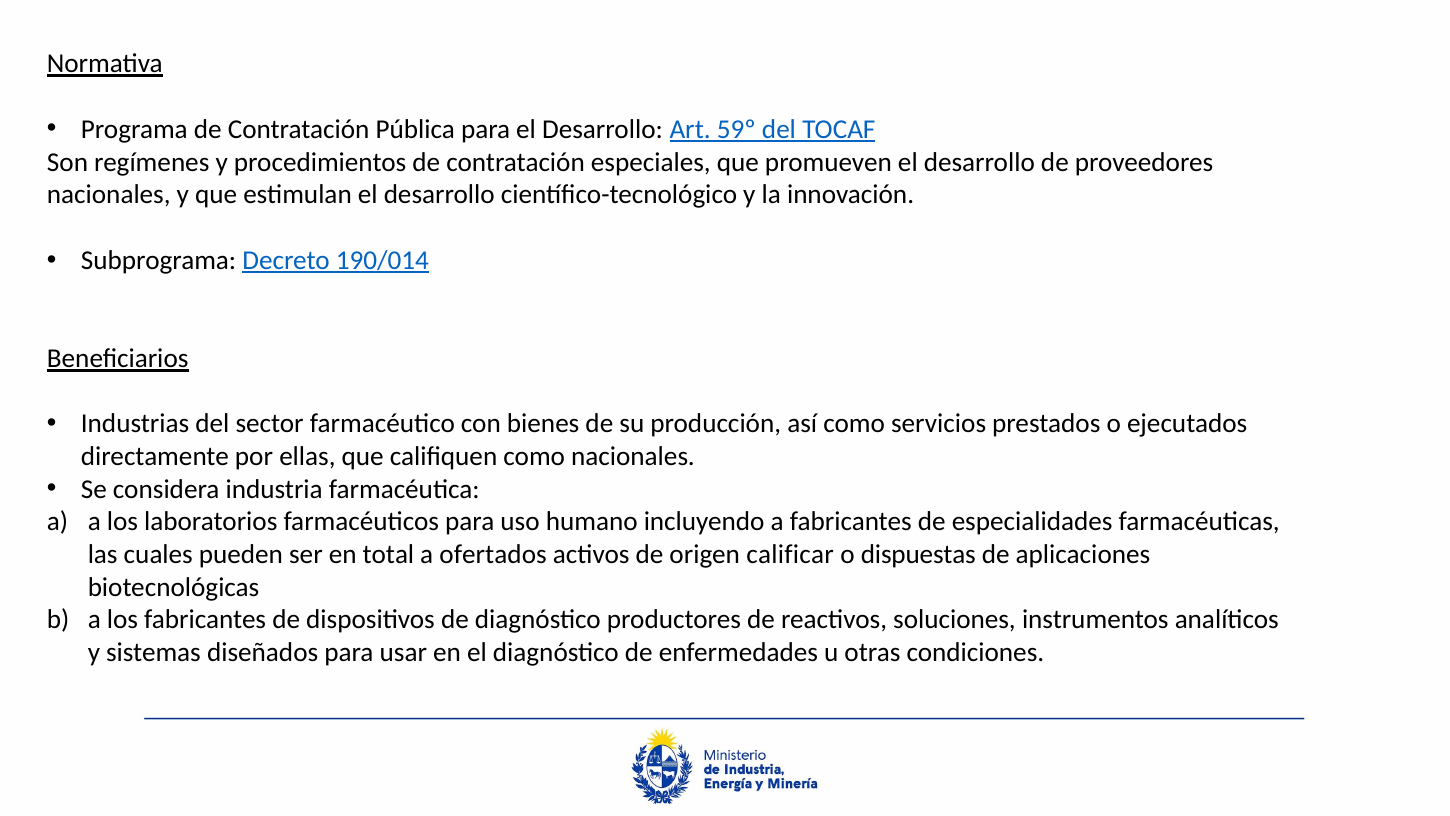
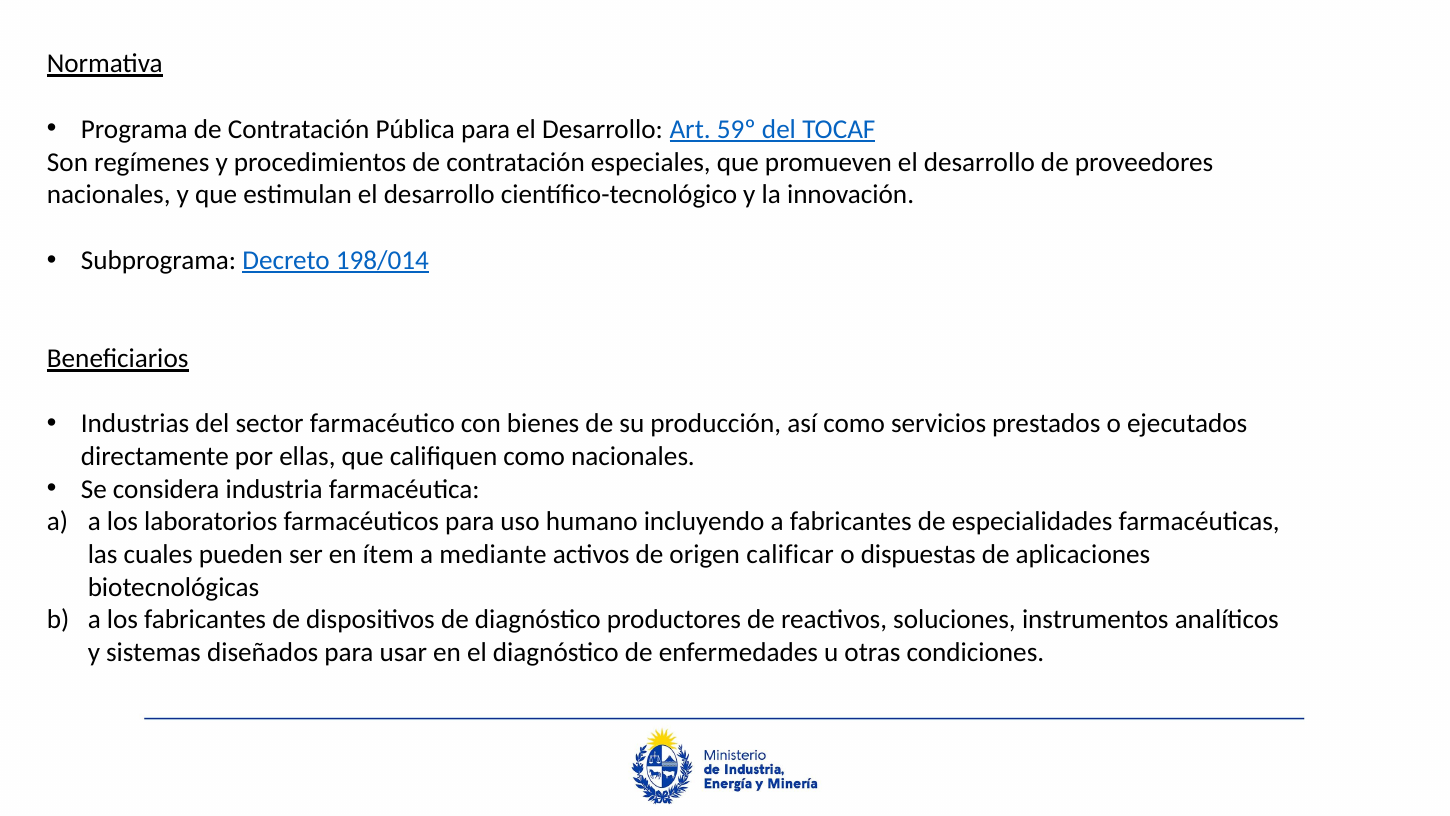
190/014: 190/014 -> 198/014
total: total -> ítem
ofertados: ofertados -> mediante
